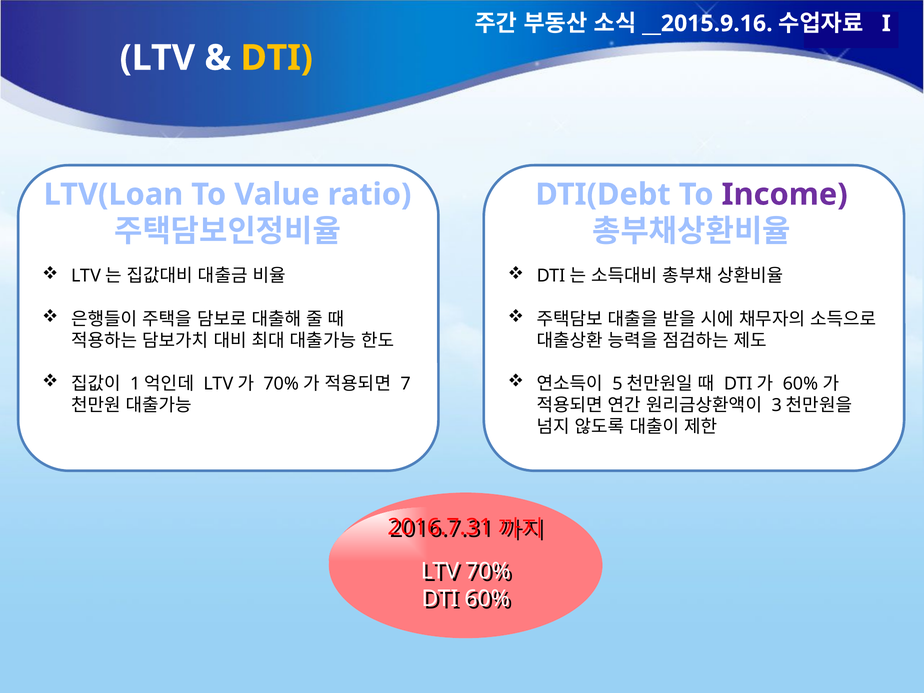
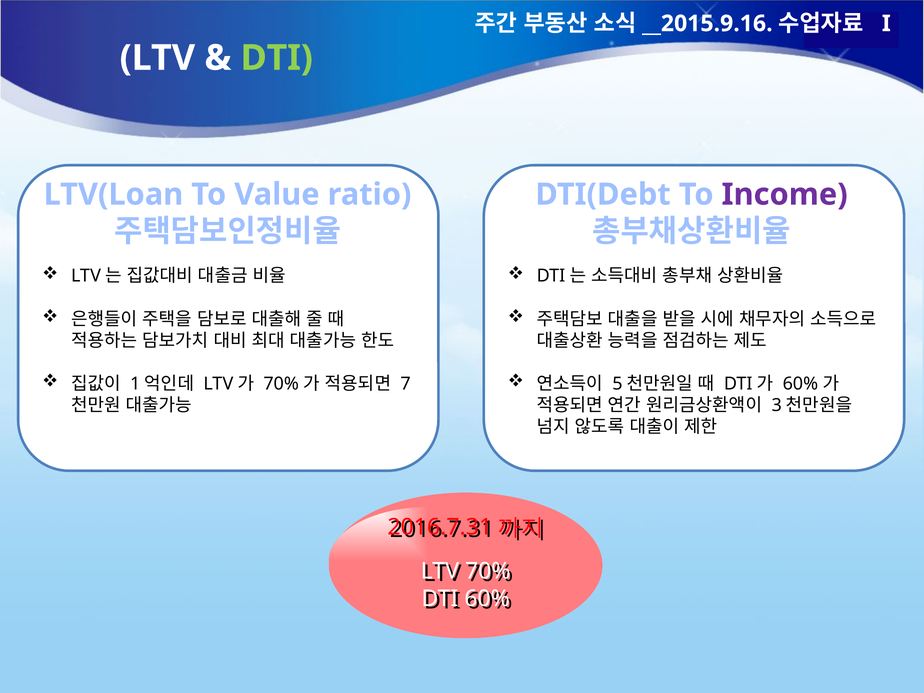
DTI at (277, 58) colour: yellow -> light green
